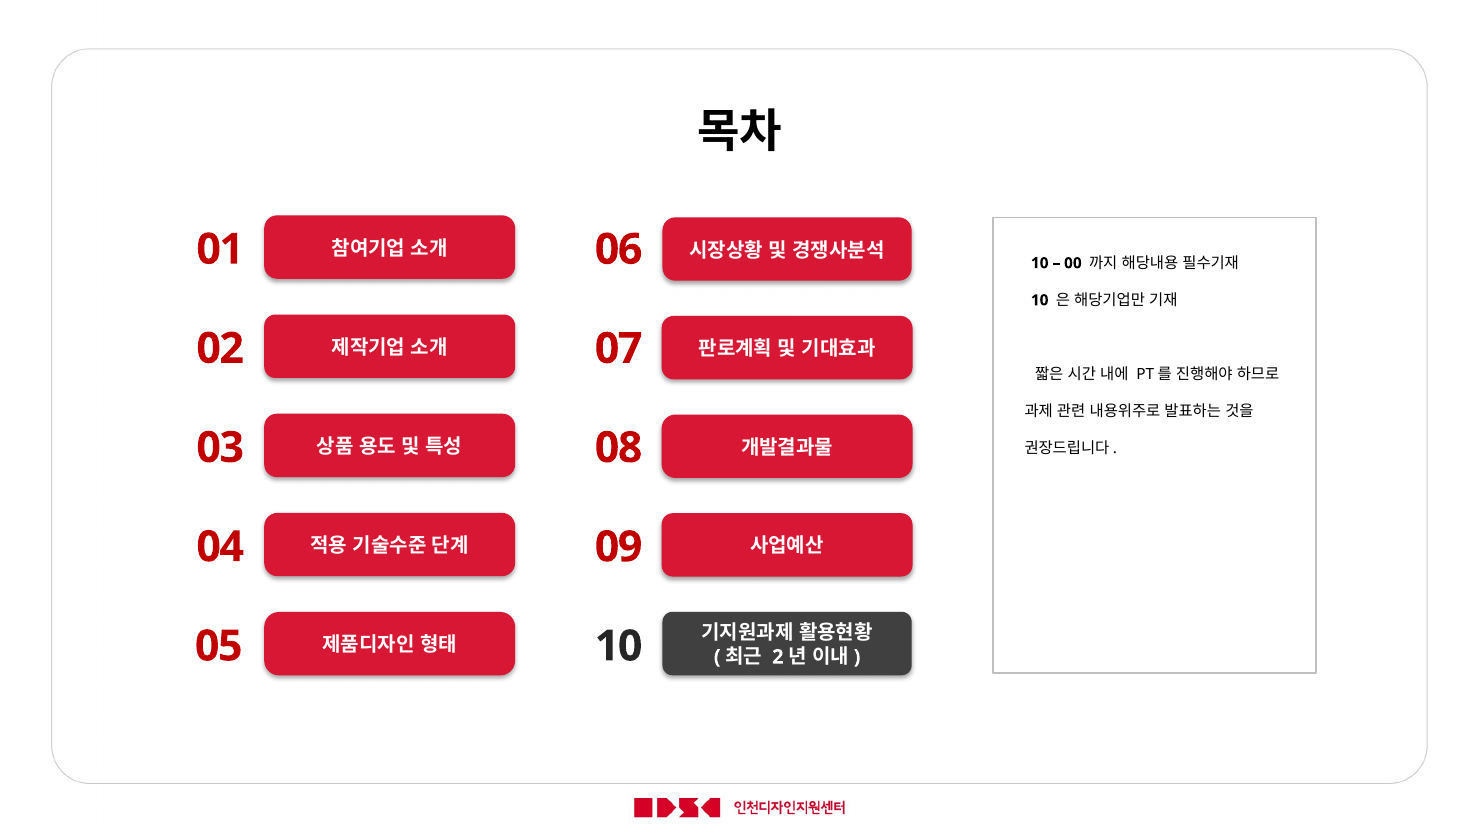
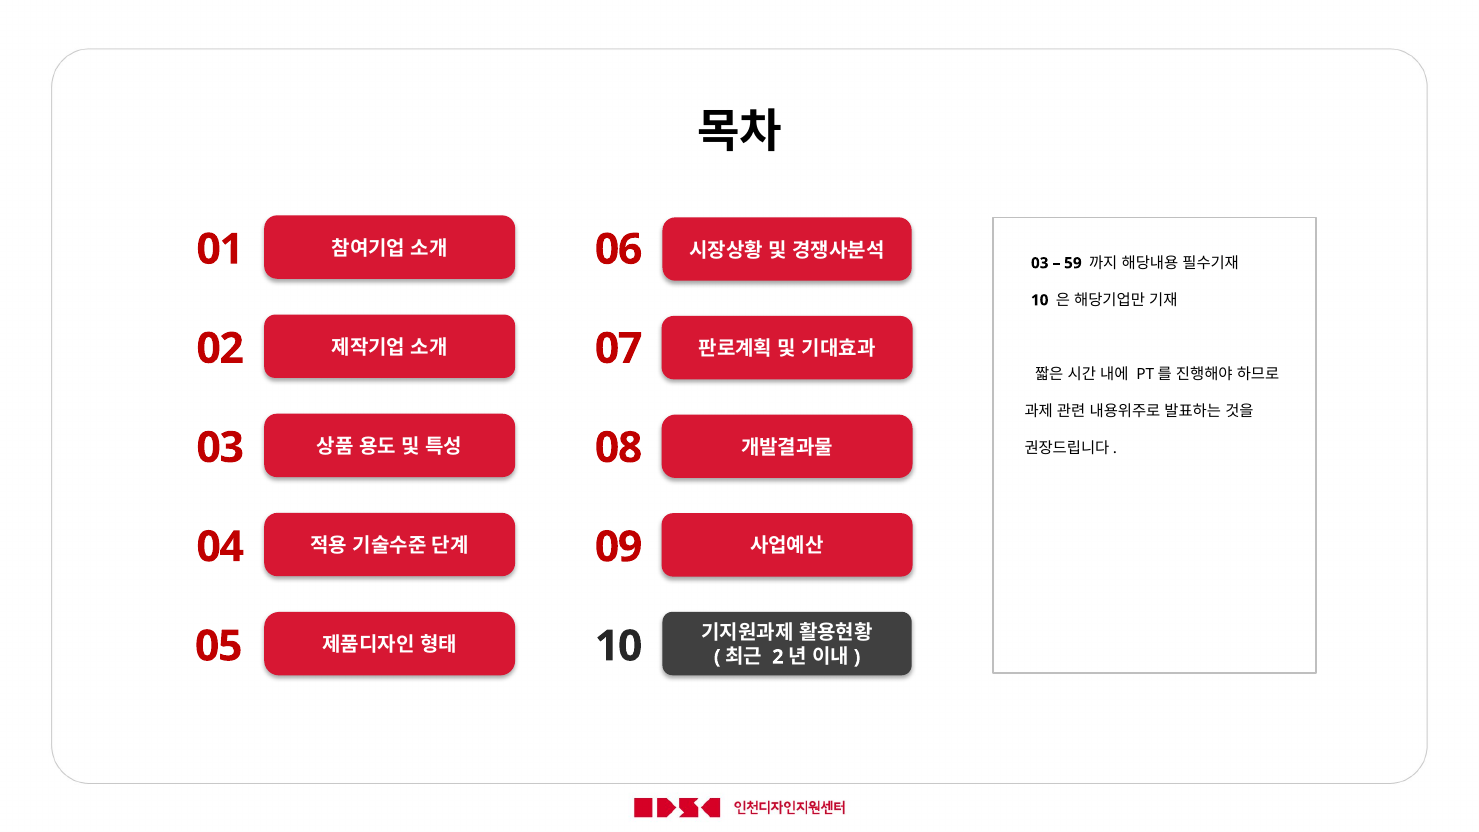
10 at (1040, 263): 10 -> 03
00: 00 -> 59
